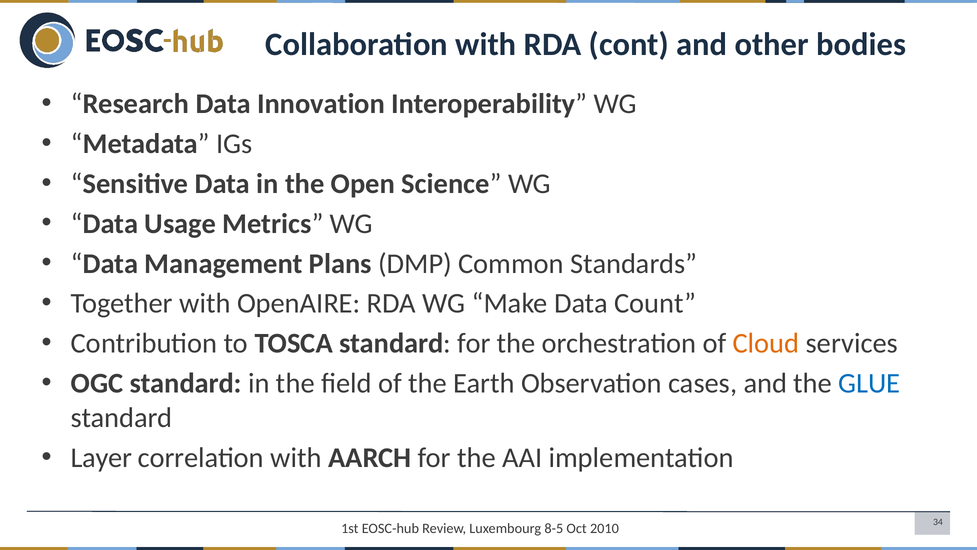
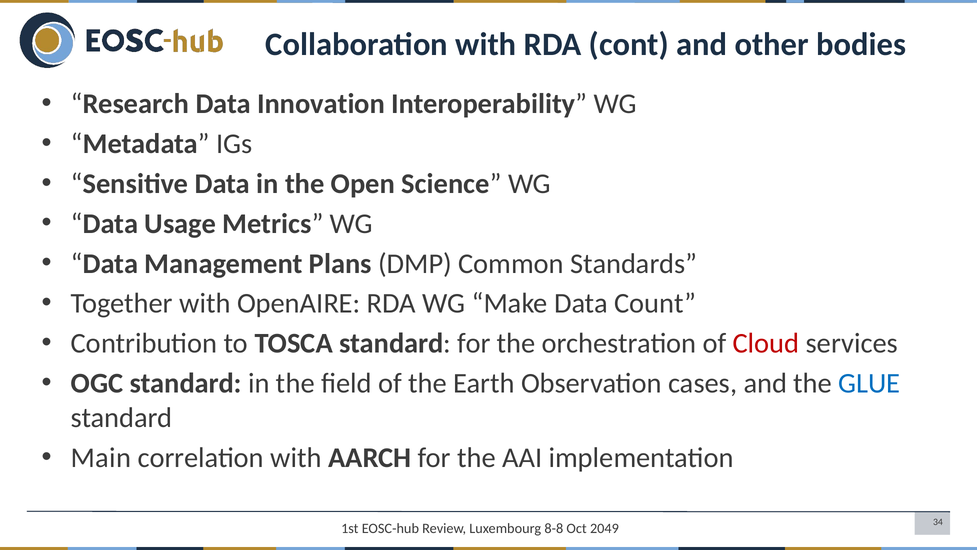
Cloud colour: orange -> red
Layer: Layer -> Main
8-5: 8-5 -> 8-8
2010: 2010 -> 2049
